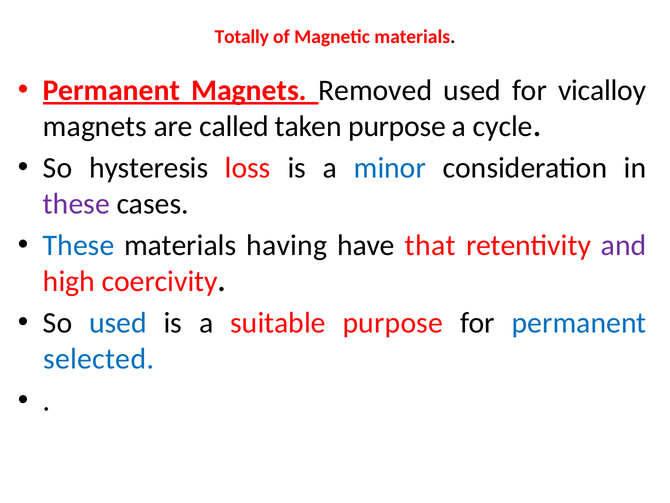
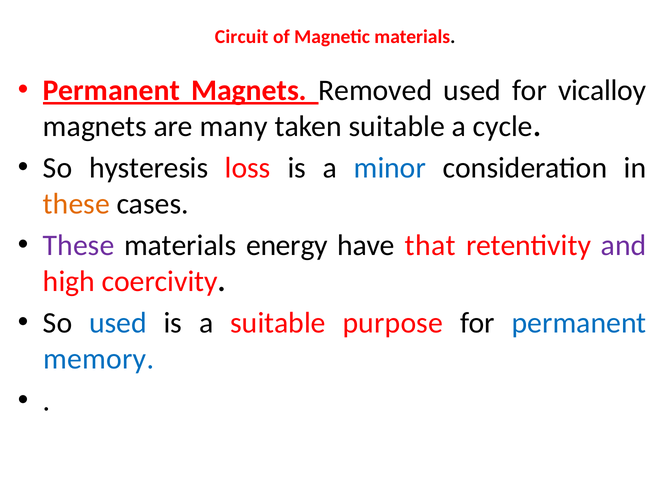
Totally: Totally -> Circuit
called: called -> many
taken purpose: purpose -> suitable
these at (76, 204) colour: purple -> orange
These at (79, 245) colour: blue -> purple
having: having -> energy
selected: selected -> memory
